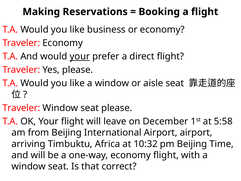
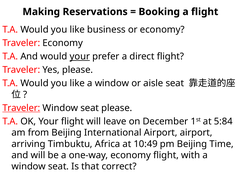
Traveler at (21, 108) underline: none -> present
5:58: 5:58 -> 5:84
10:32: 10:32 -> 10:49
